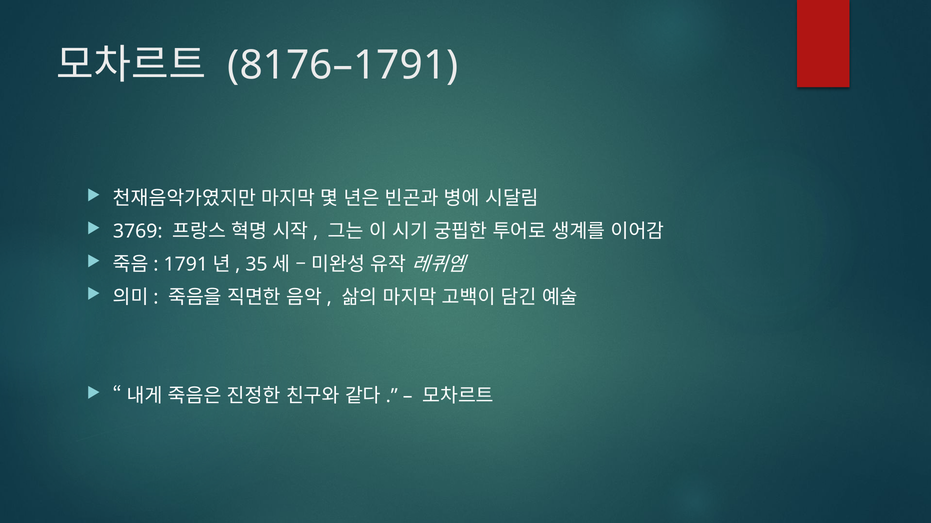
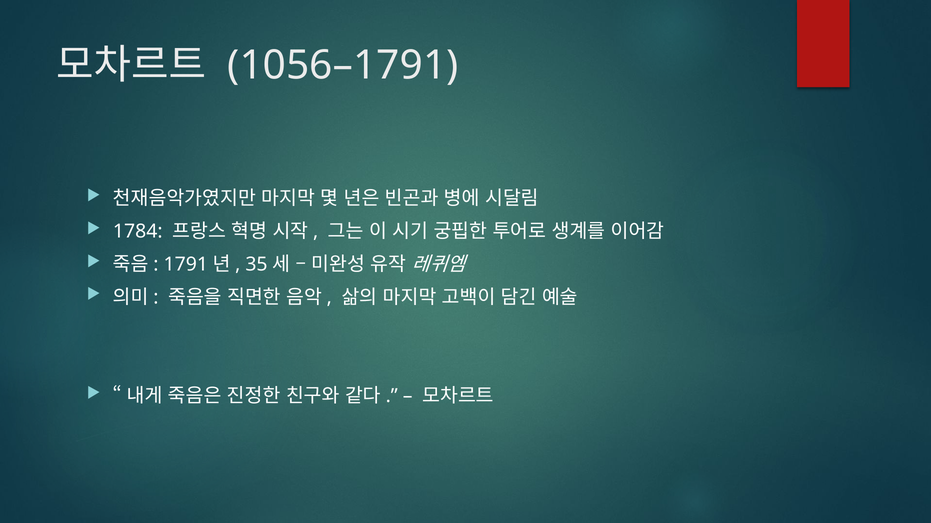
8176–1791: 8176–1791 -> 1056–1791
3769: 3769 -> 1784
